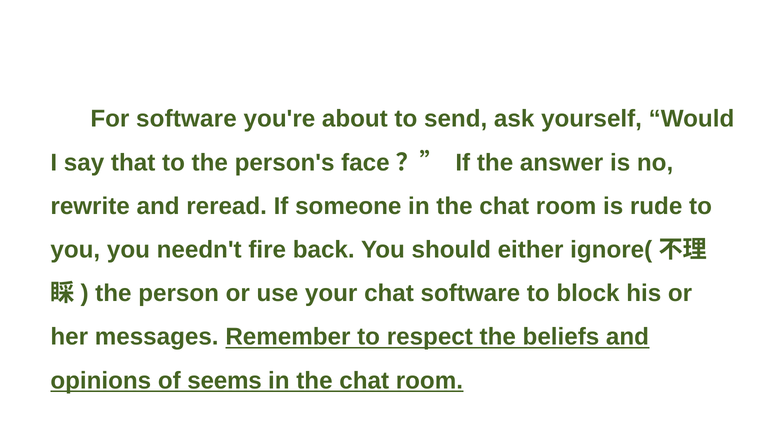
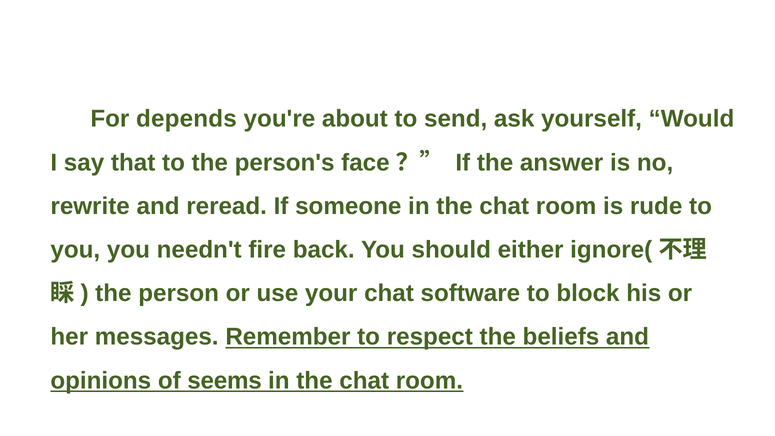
For software: software -> depends
